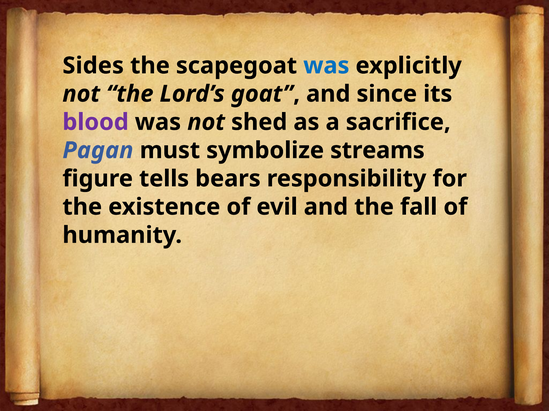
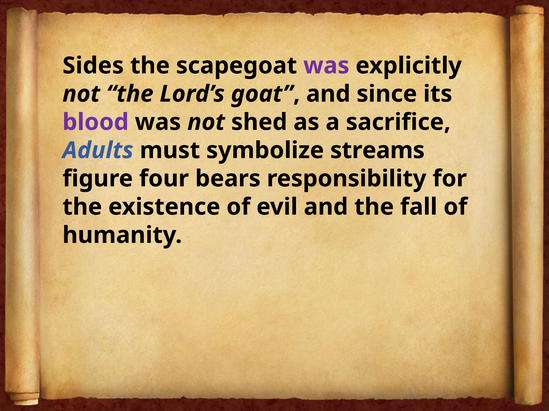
was at (326, 66) colour: blue -> purple
Pagan: Pagan -> Adults
tells: tells -> four
